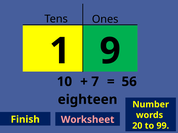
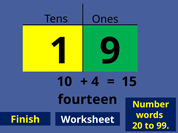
7: 7 -> 4
56: 56 -> 15
eighteen: eighteen -> fourteen
Worksheet colour: pink -> white
